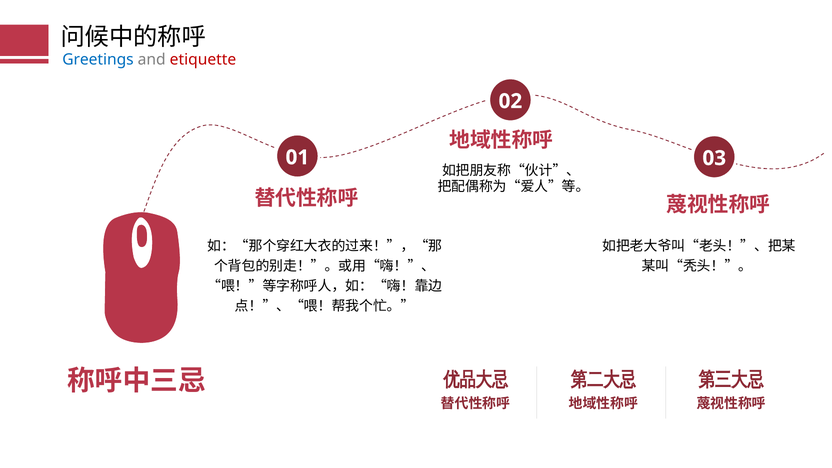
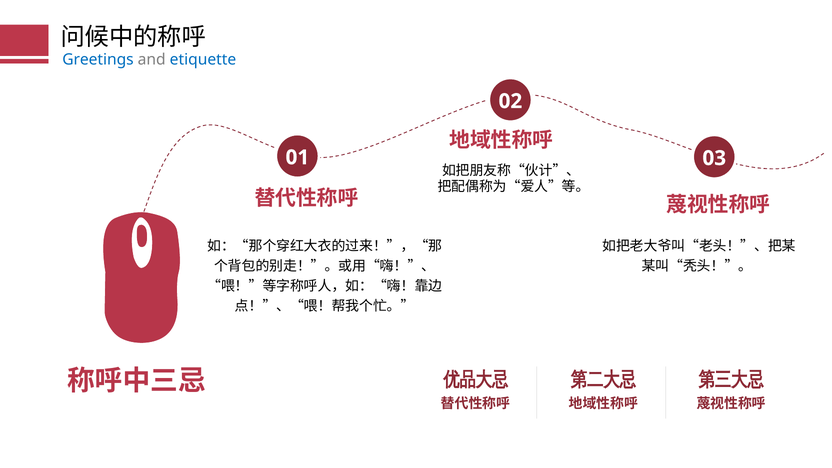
etiquette colour: red -> blue
